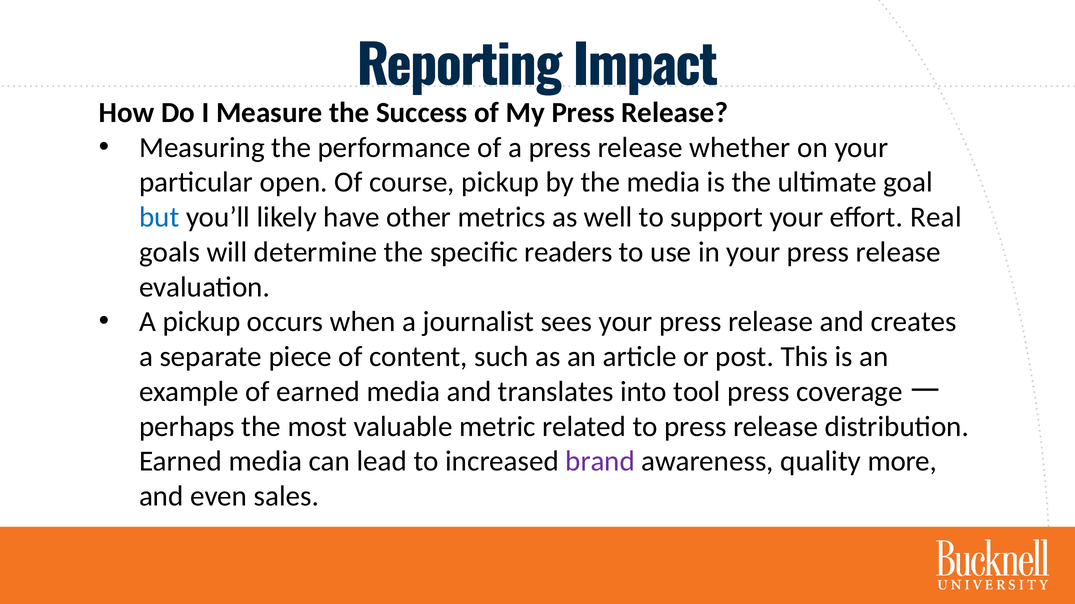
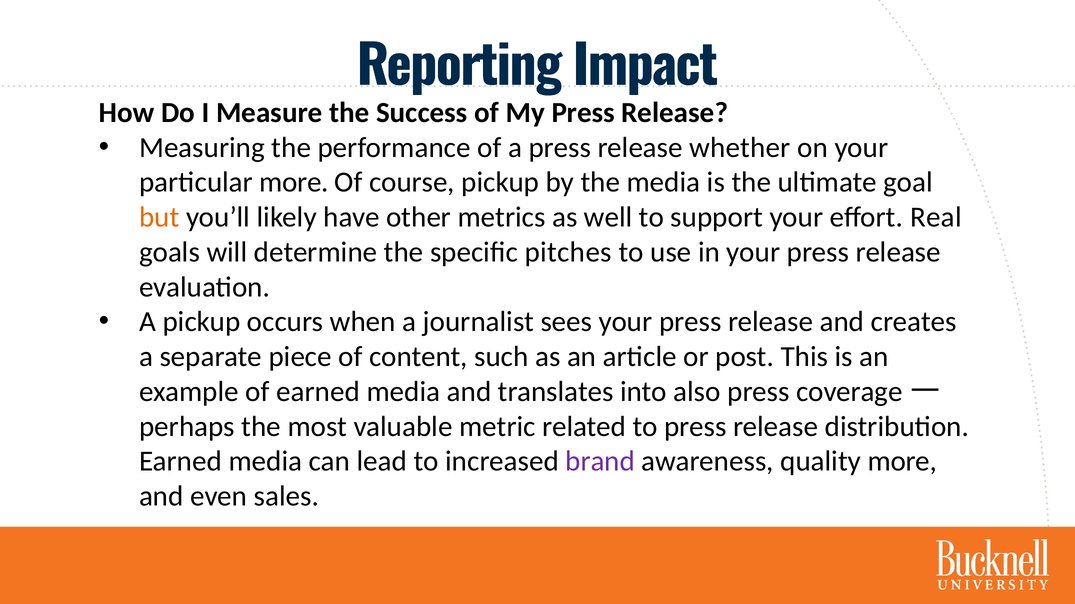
particular open: open -> more
but colour: blue -> orange
readers: readers -> pitches
tool: tool -> also
